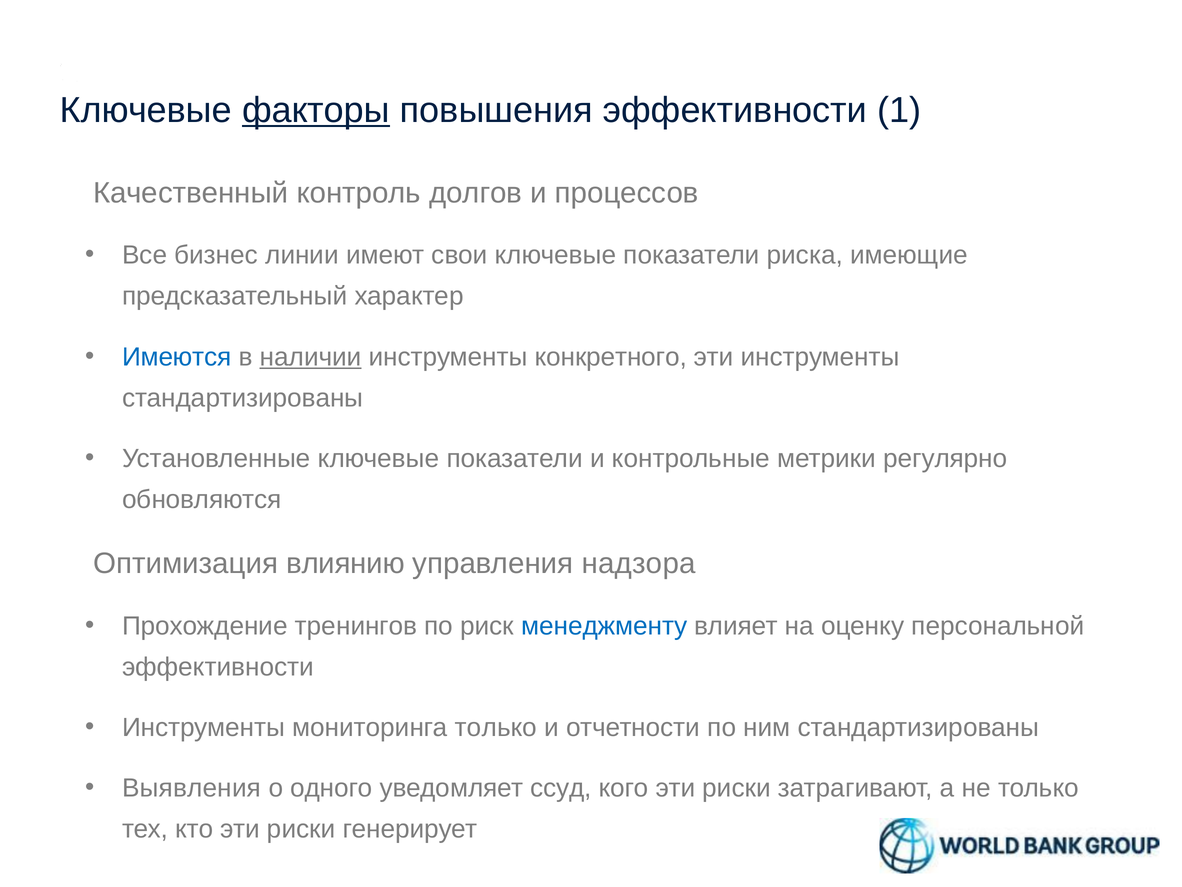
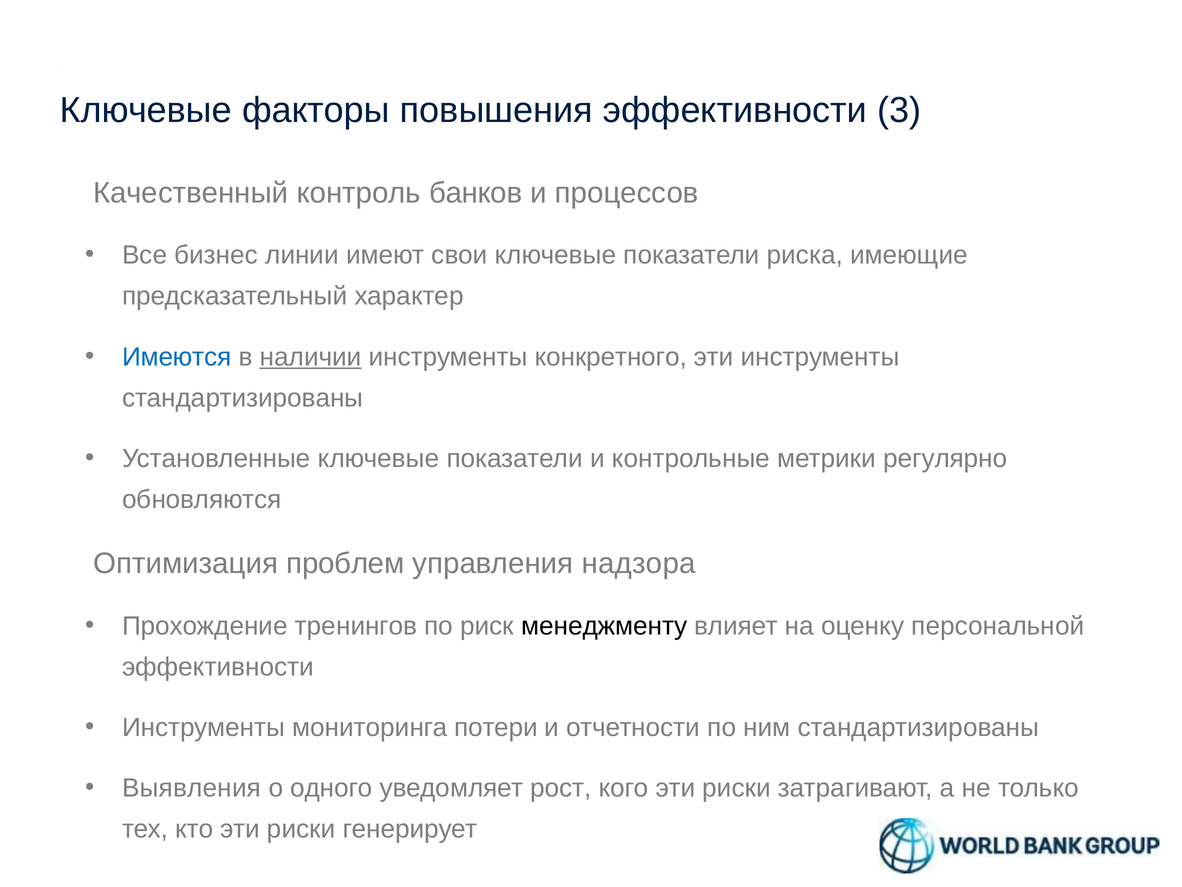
факторы underline: present -> none
1: 1 -> 3
долгов: долгов -> банков
влиянию: влиянию -> проблем
менеджменту colour: blue -> black
мониторинга только: только -> потери
ссуд: ссуд -> рост
